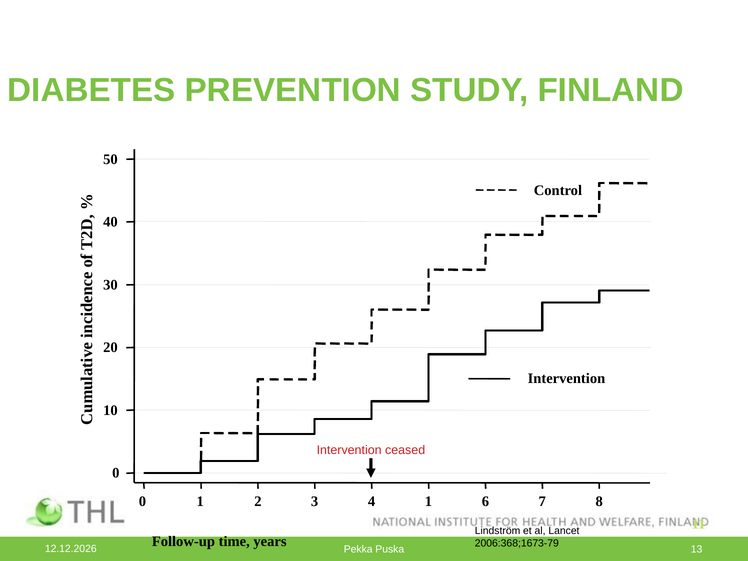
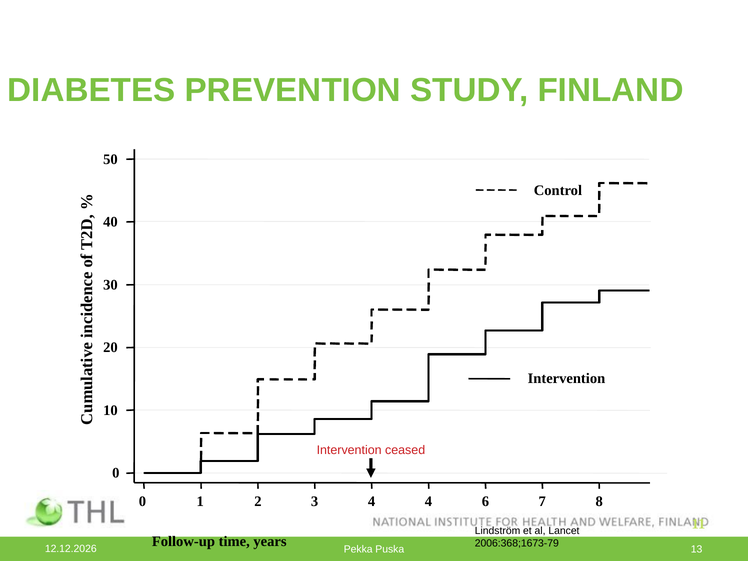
4 1: 1 -> 4
